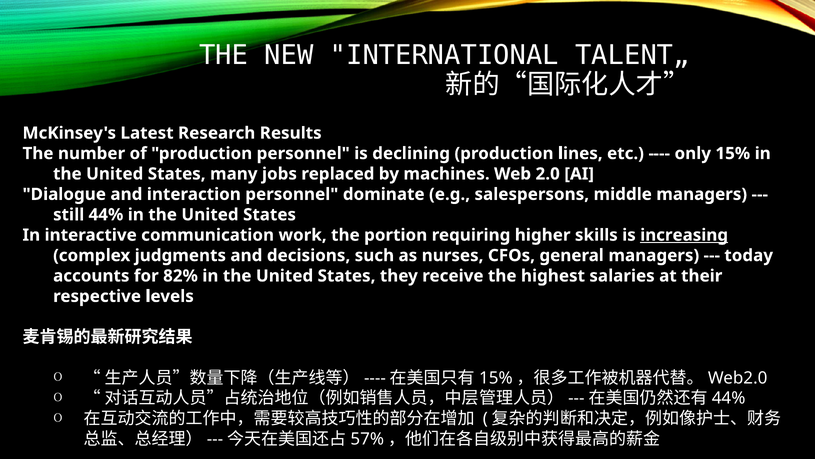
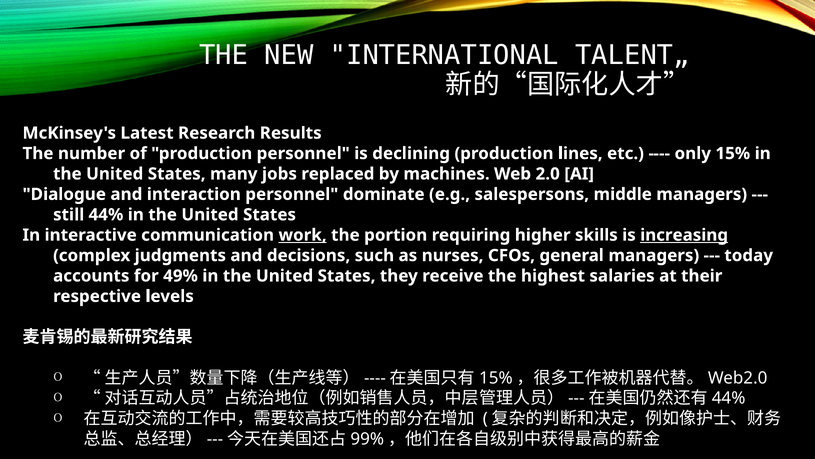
work underline: none -> present
82%: 82% -> 49%
57%: 57% -> 99%
